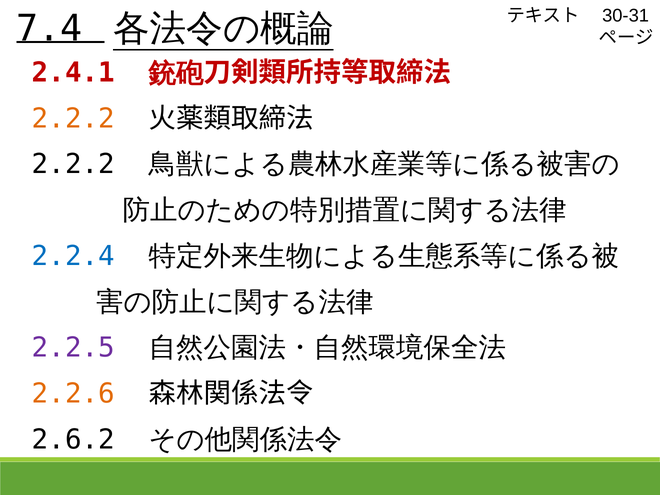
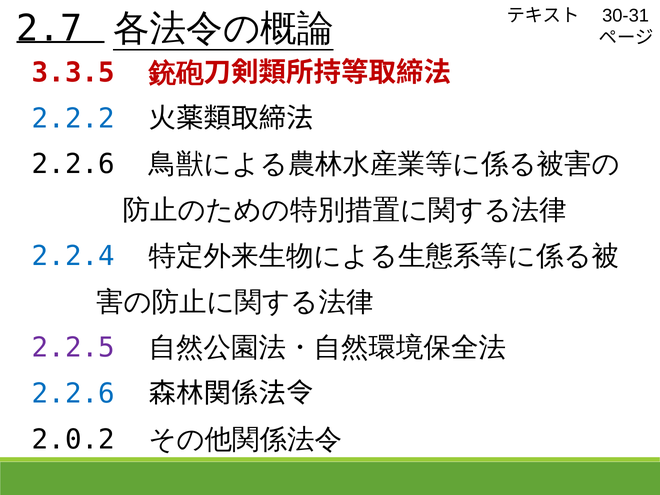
7.4: 7.4 -> 2.7
2.4.1: 2.4.1 -> 3.3.5
2.2.2 at (73, 119) colour: orange -> blue
2.2.2 at (73, 164): 2.2.2 -> 2.2.6
2.2.6 at (73, 394) colour: orange -> blue
2.6.2: 2.6.2 -> 2.0.2
